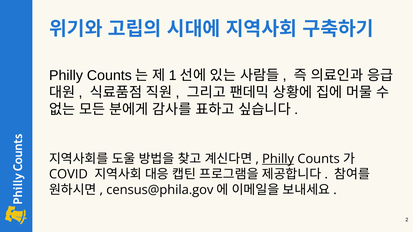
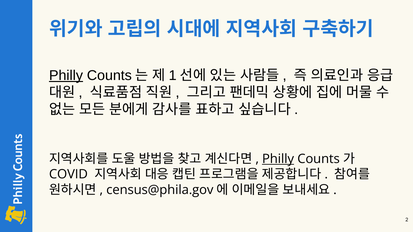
Philly at (66, 76) underline: none -> present
